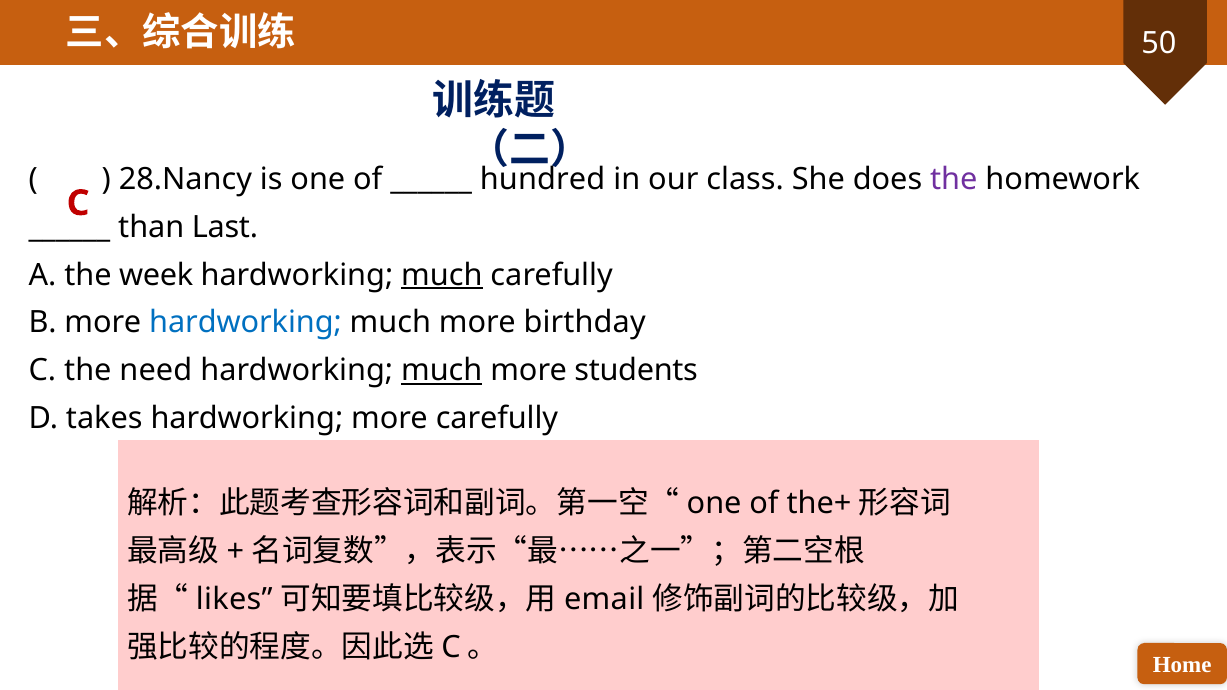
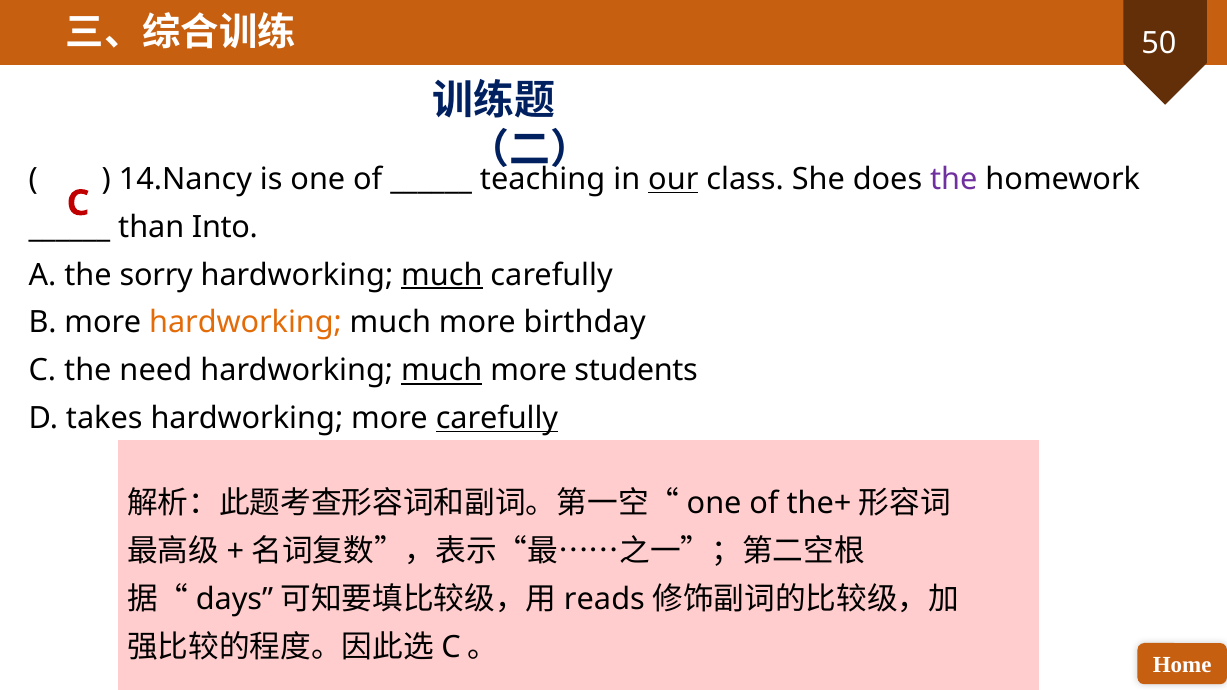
28.Nancy: 28.Nancy -> 14.Nancy
hundred: hundred -> teaching
our underline: none -> present
Last: Last -> Into
week: week -> sorry
hardworking at (245, 323) colour: blue -> orange
carefully at (497, 418) underline: none -> present
likes: likes -> days
email: email -> reads
